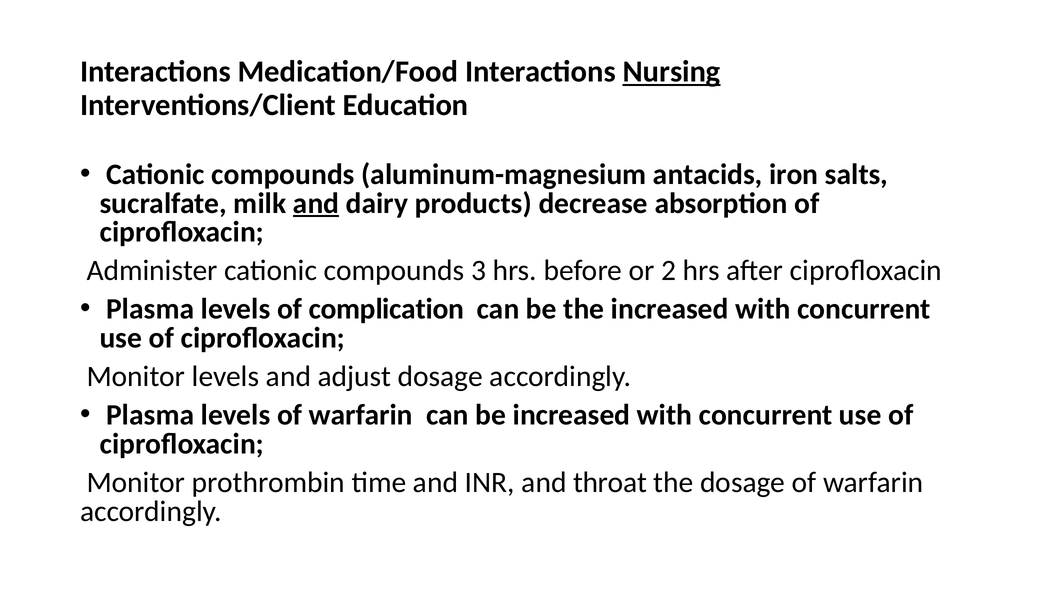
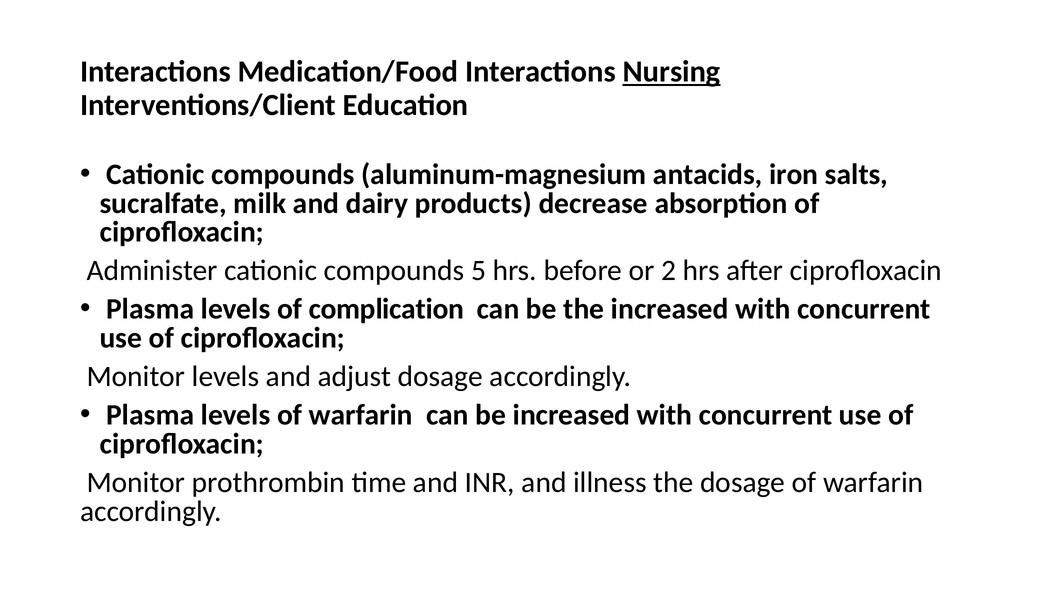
and at (316, 203) underline: present -> none
3: 3 -> 5
throat: throat -> illness
